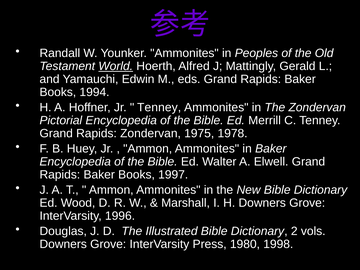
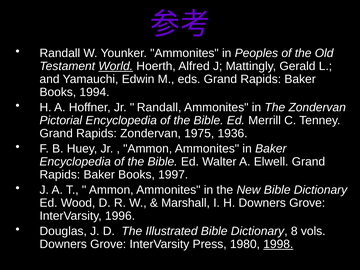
Tenney at (159, 107): Tenney -> Randall
1978: 1978 -> 1936
2: 2 -> 8
1998 underline: none -> present
